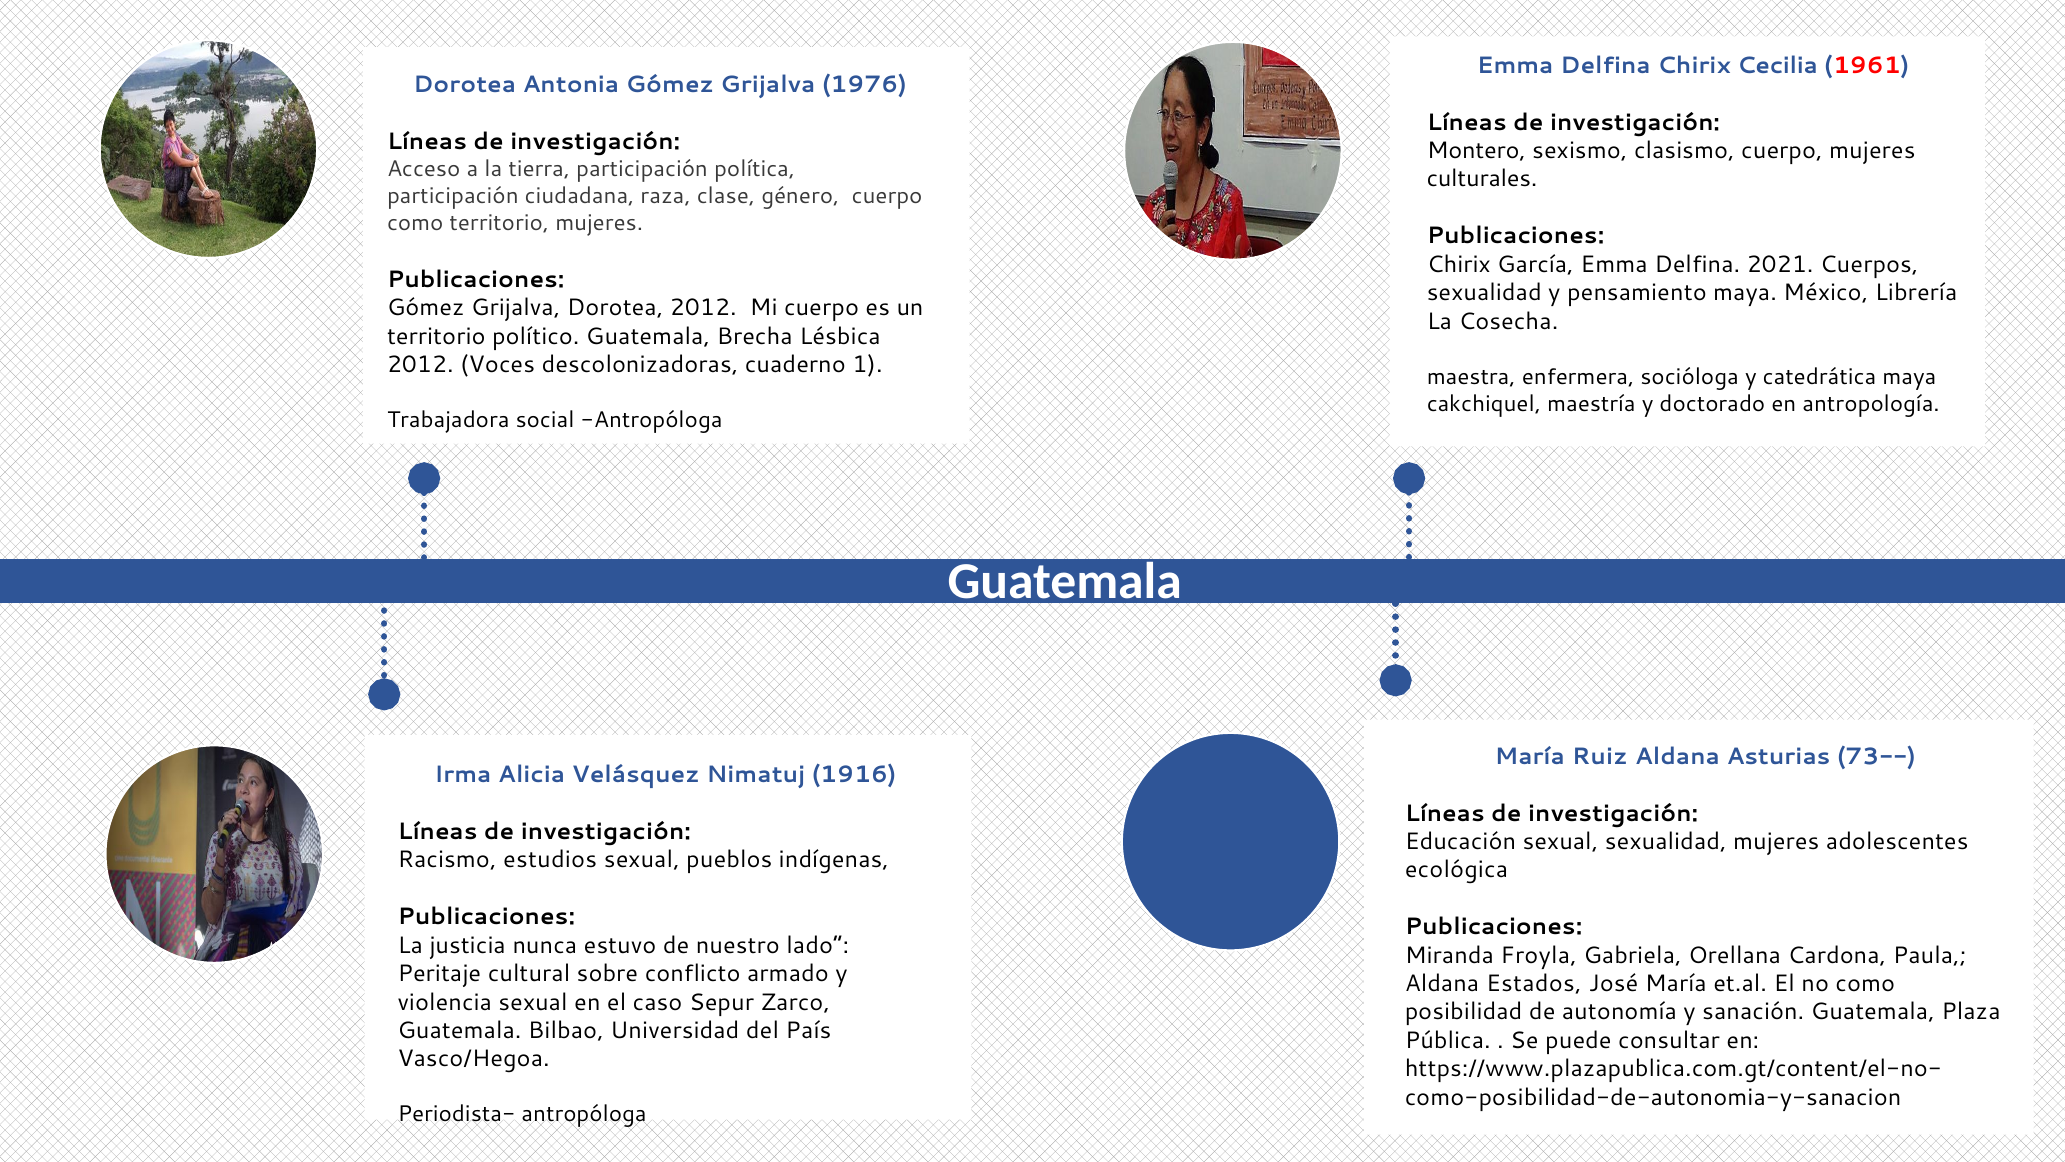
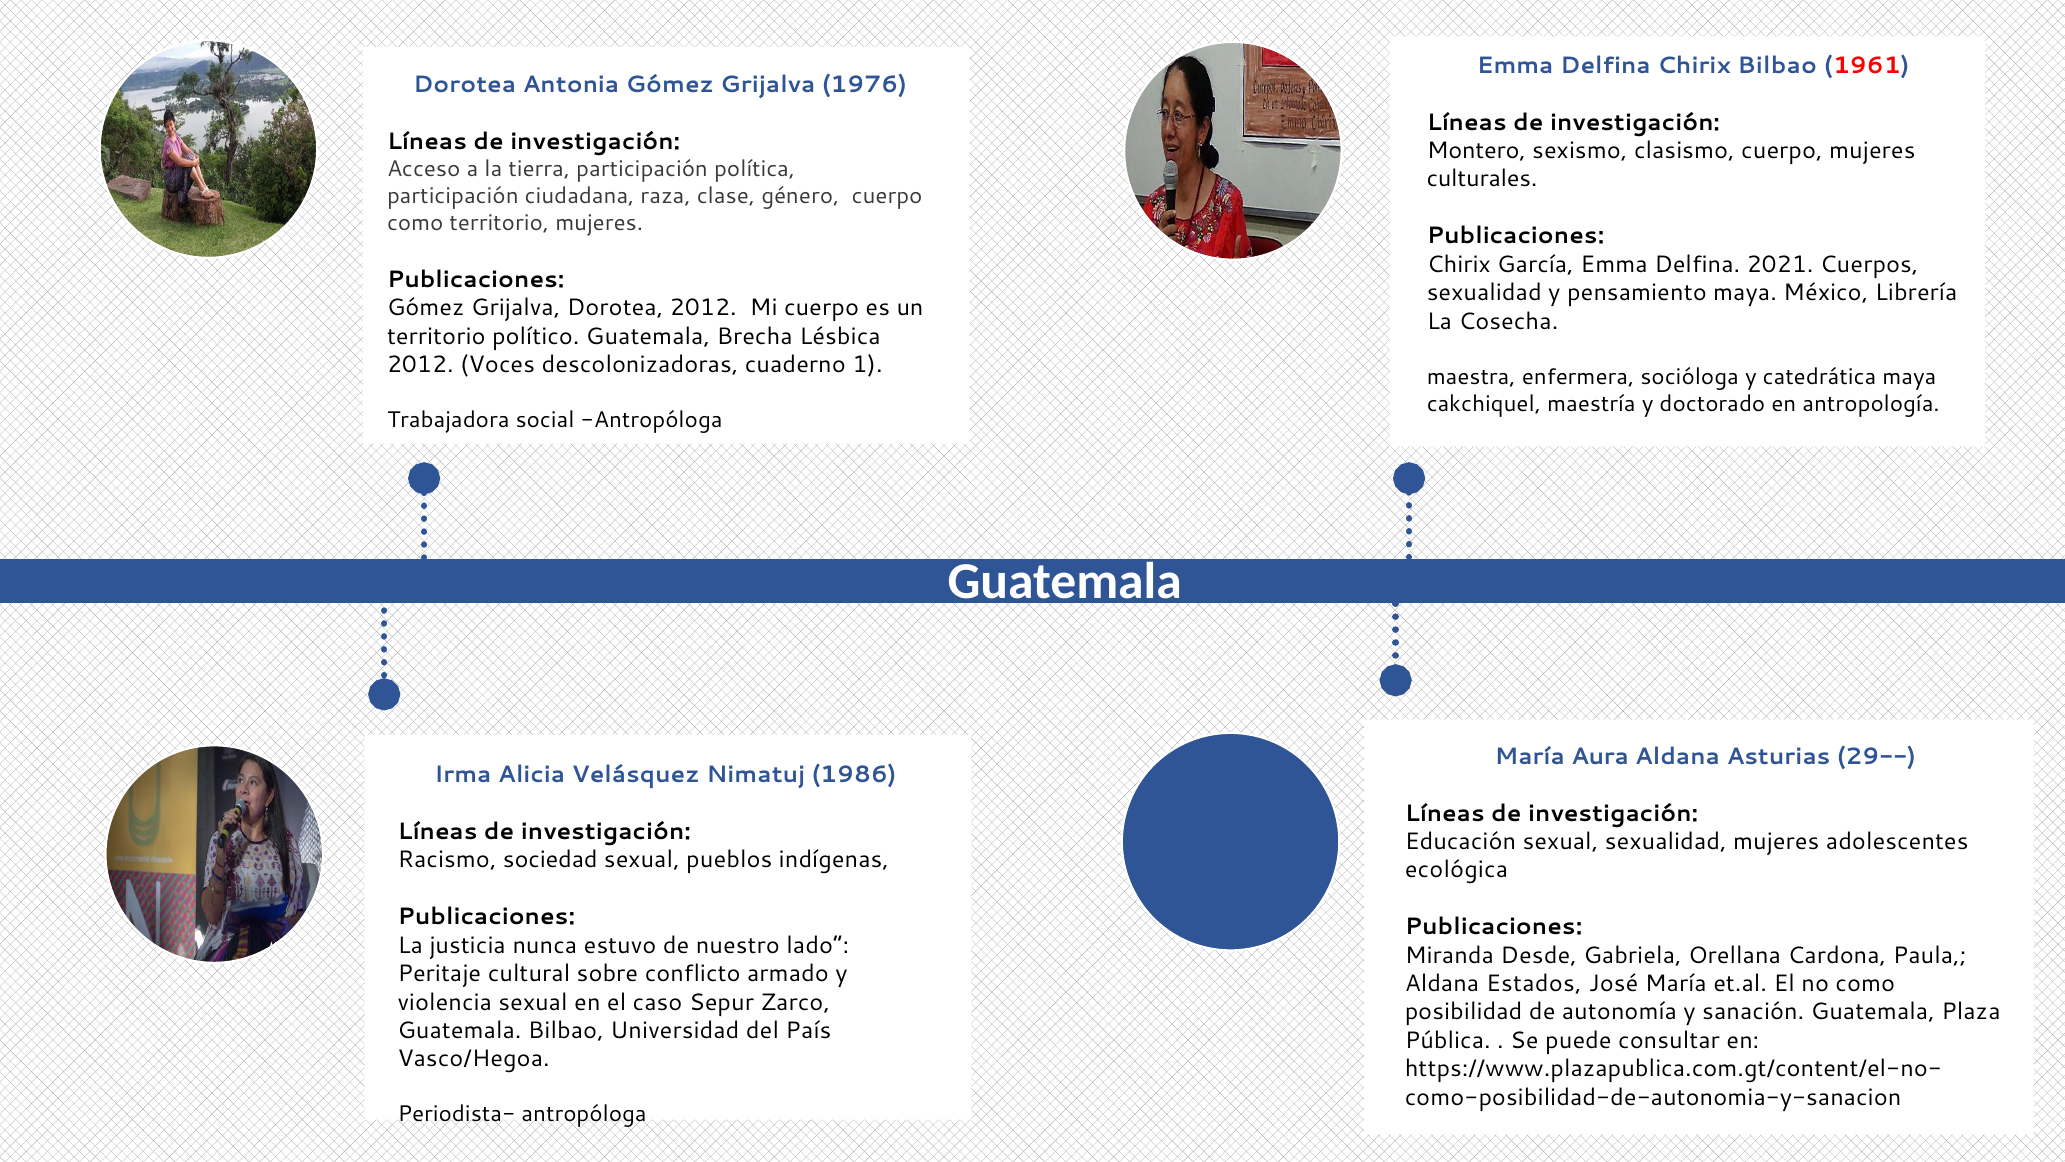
Chirix Cecilia: Cecilia -> Bilbao
Ruiz: Ruiz -> Aura
73--: 73-- -> 29--
1916: 1916 -> 1986
estudios: estudios -> sociedad
Froyla: Froyla -> Desde
